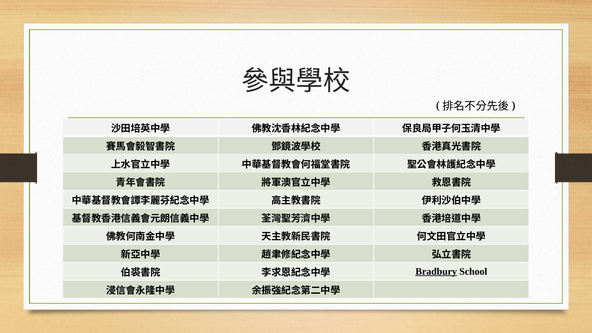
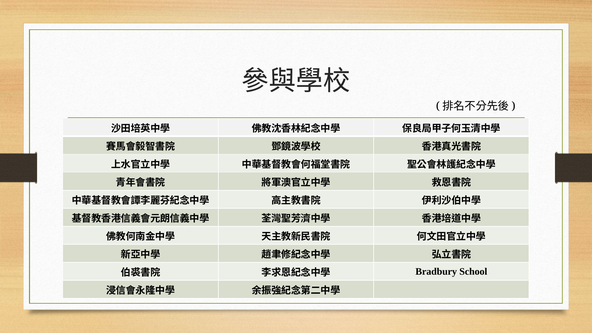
Bradbury underline: present -> none
